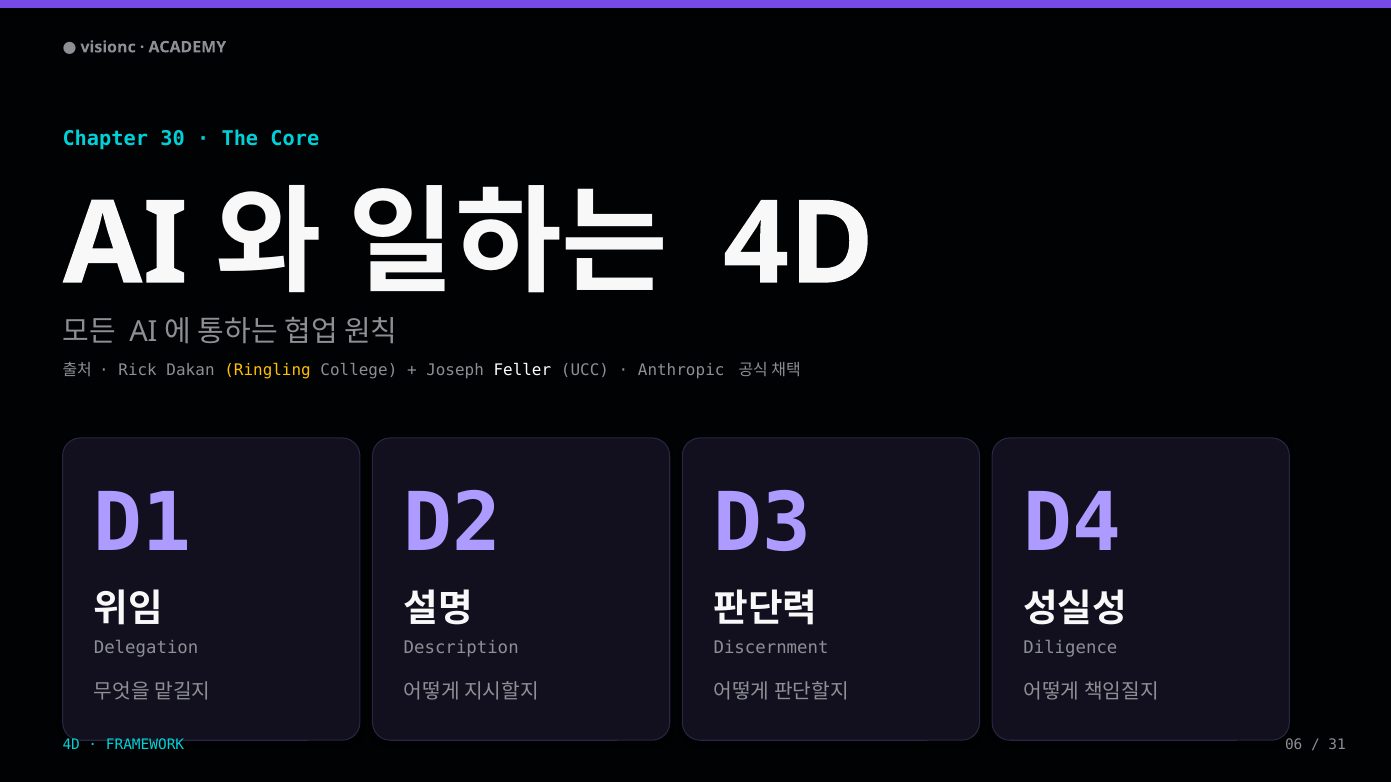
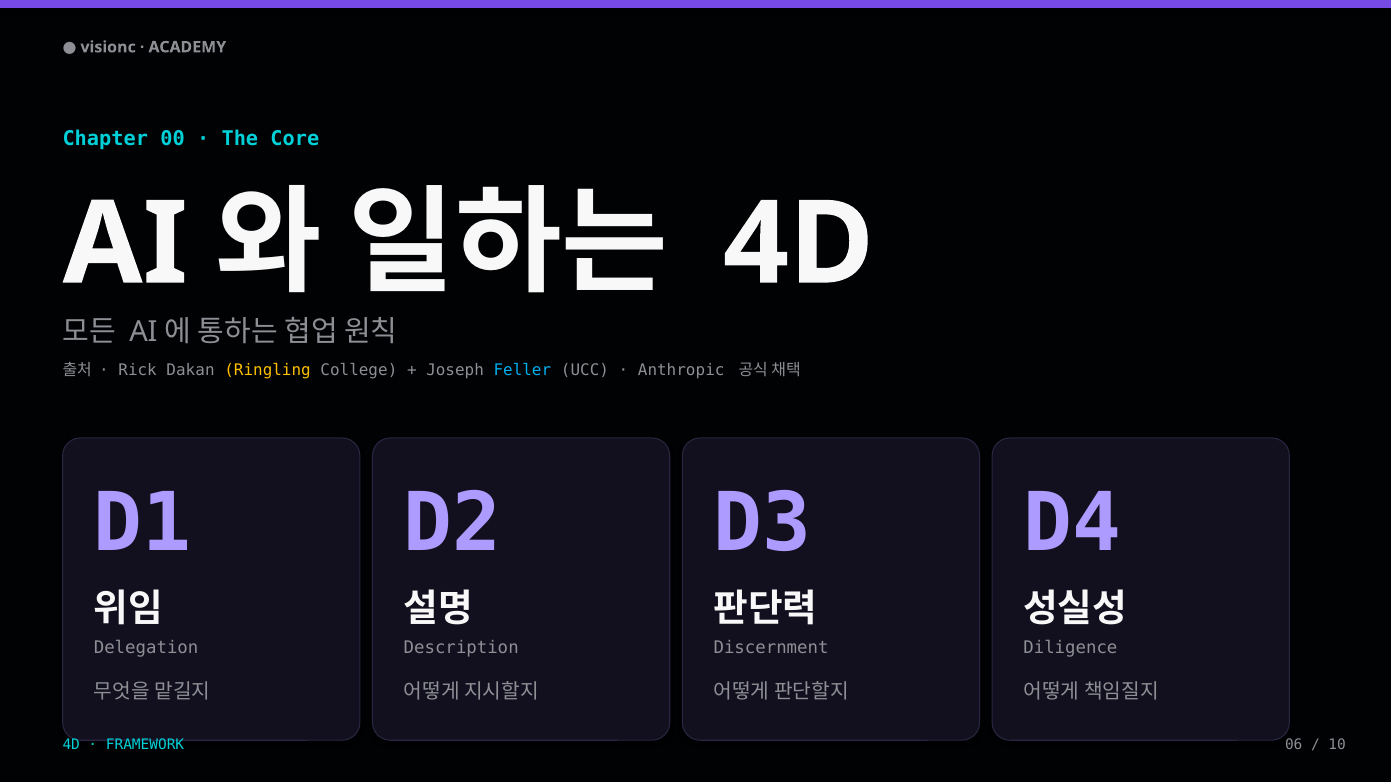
30: 30 -> 00
Feller colour: white -> light blue
31: 31 -> 10
